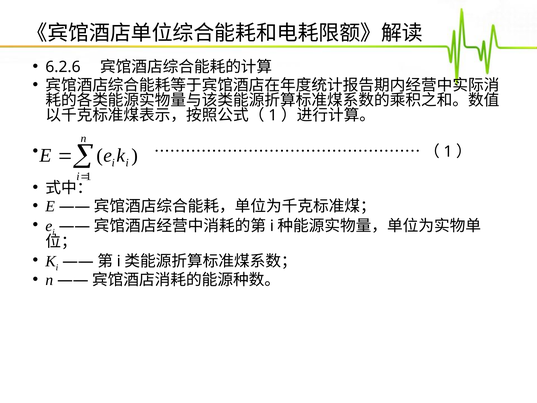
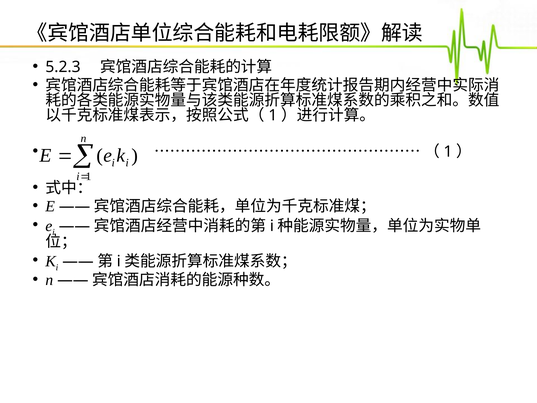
6.2.6: 6.2.6 -> 5.2.3
